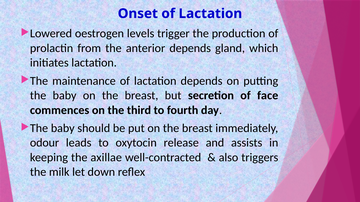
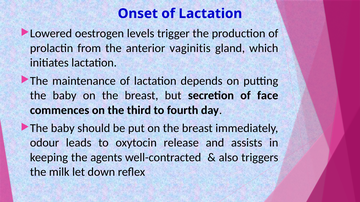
anterior depends: depends -> vaginitis
axillae: axillae -> agents
